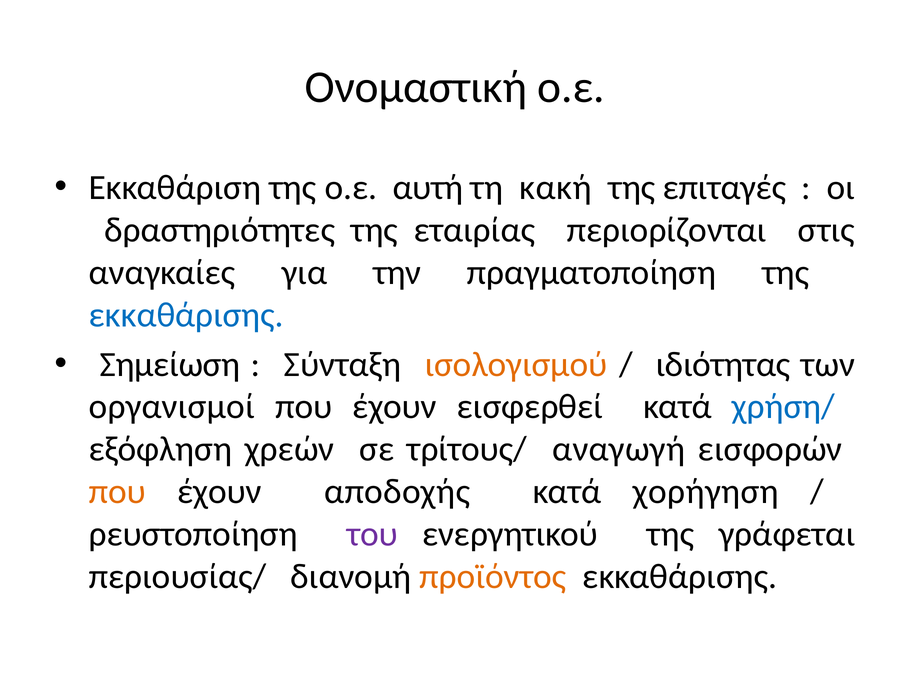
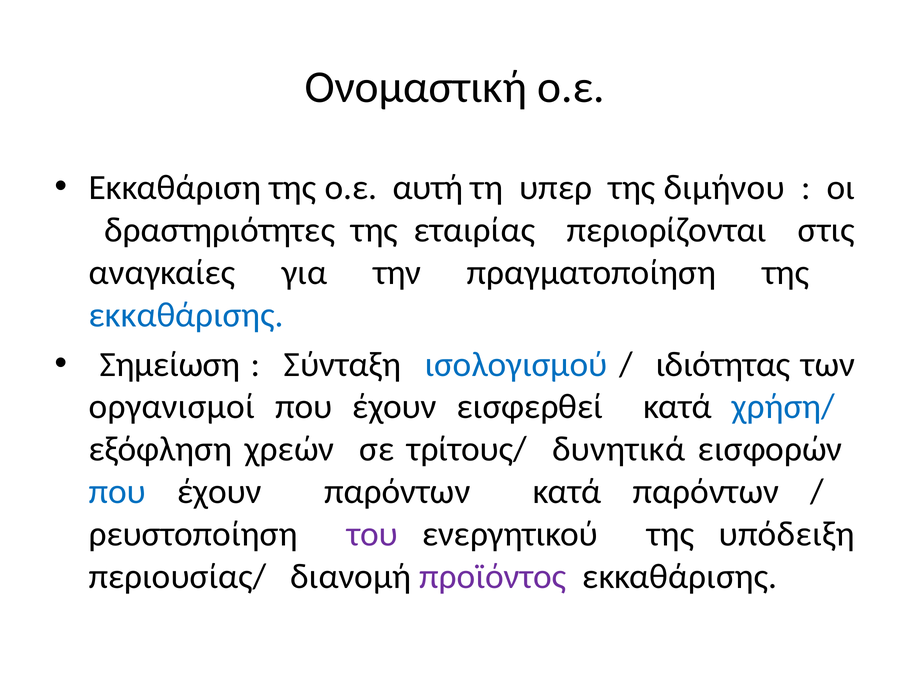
κακή: κακή -> υπερ
επιταγές: επιταγές -> διμήνου
ισολογισμού colour: orange -> blue
αναγωγή: αναγωγή -> δυνητικά
που at (117, 491) colour: orange -> blue
έχουν αποδοχής: αποδοχής -> παρόντων
κατά χορήγηση: χορήγηση -> παρόντων
γράφεται: γράφεται -> υπόδειξη
προϊόντος colour: orange -> purple
